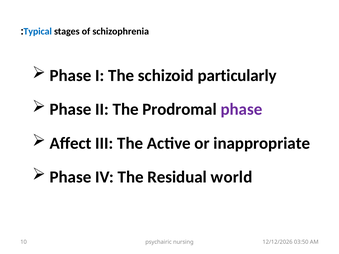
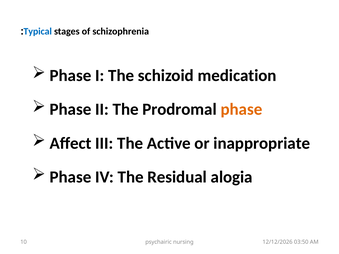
particularly: particularly -> medication
phase at (241, 109) colour: purple -> orange
world: world -> alogia
